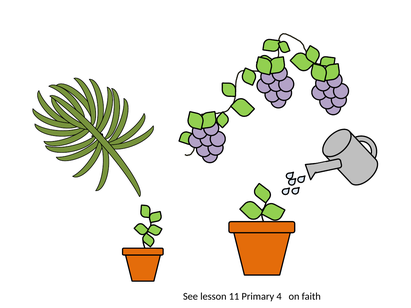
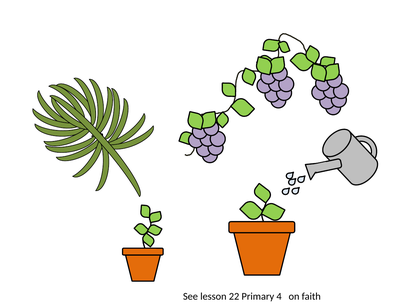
11: 11 -> 22
